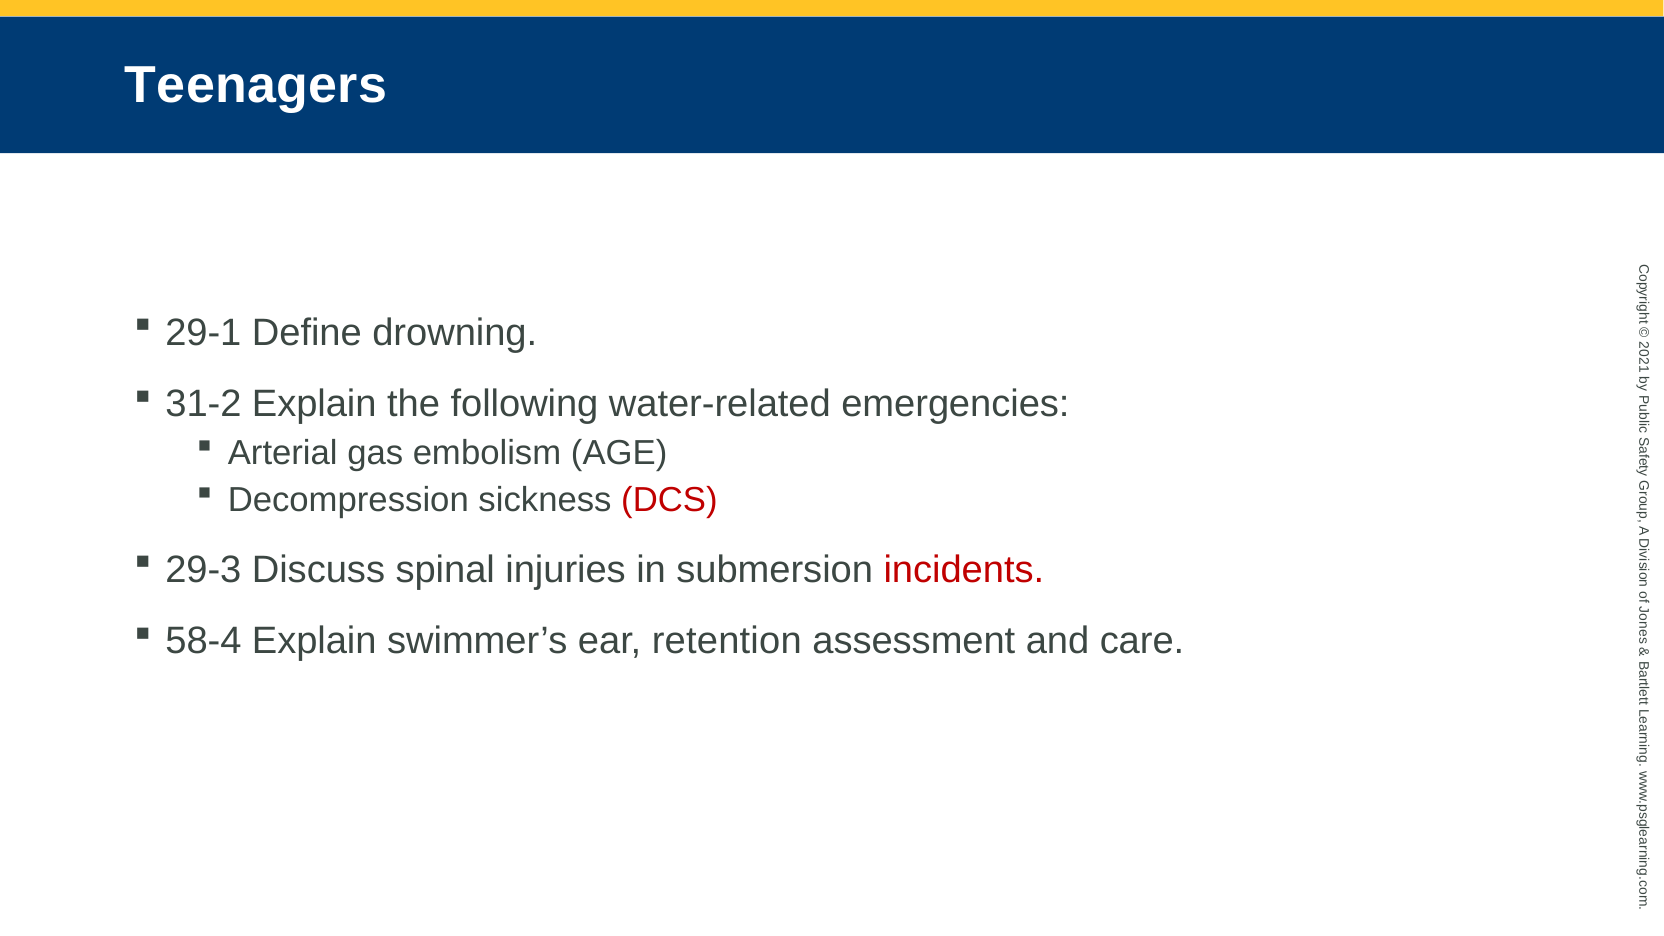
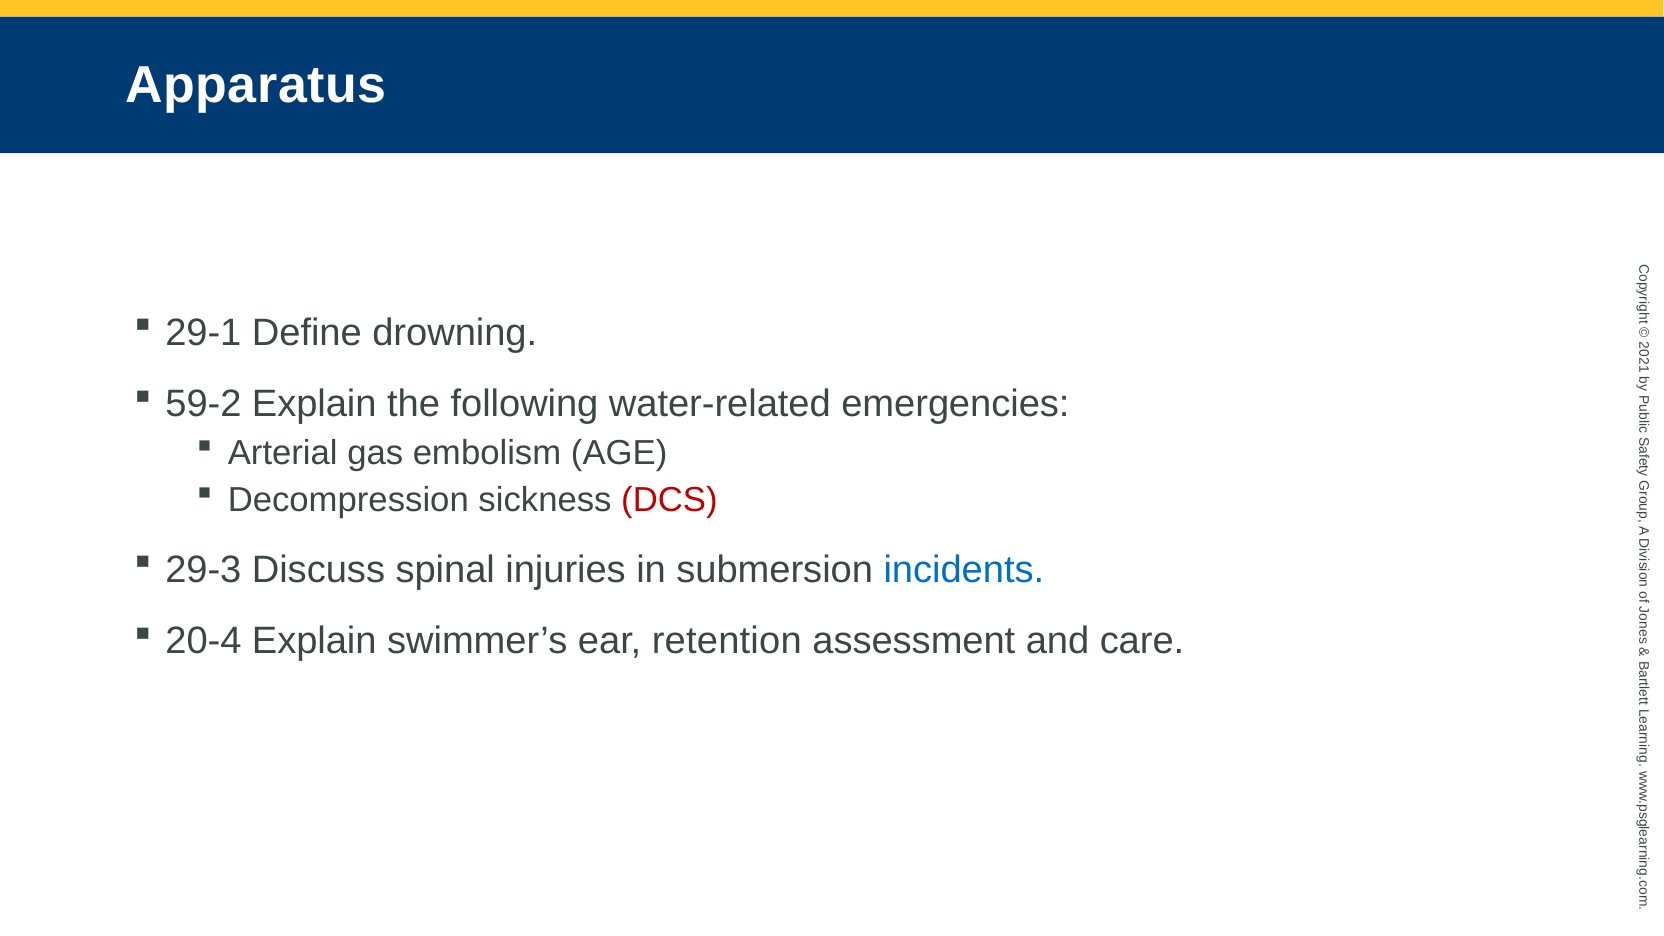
Teenagers: Teenagers -> Apparatus
31-2: 31-2 -> 59-2
incidents colour: red -> blue
58-4: 58-4 -> 20-4
